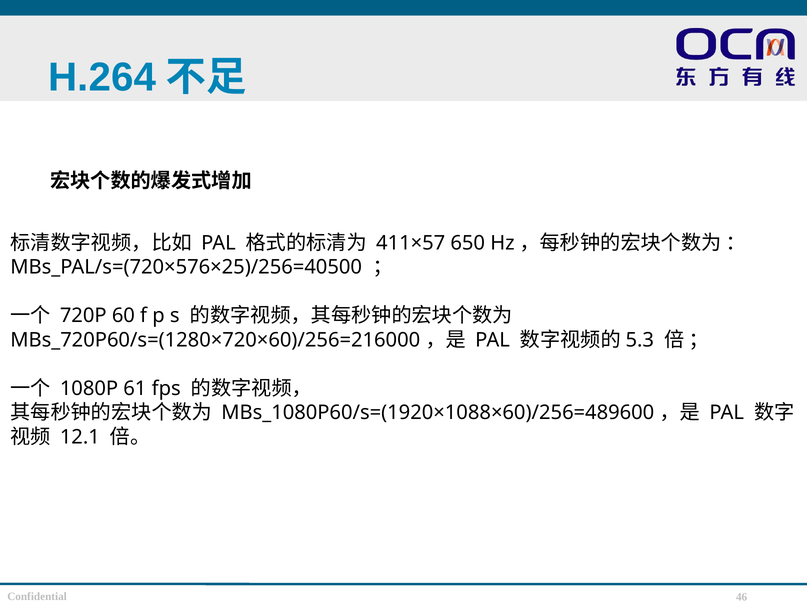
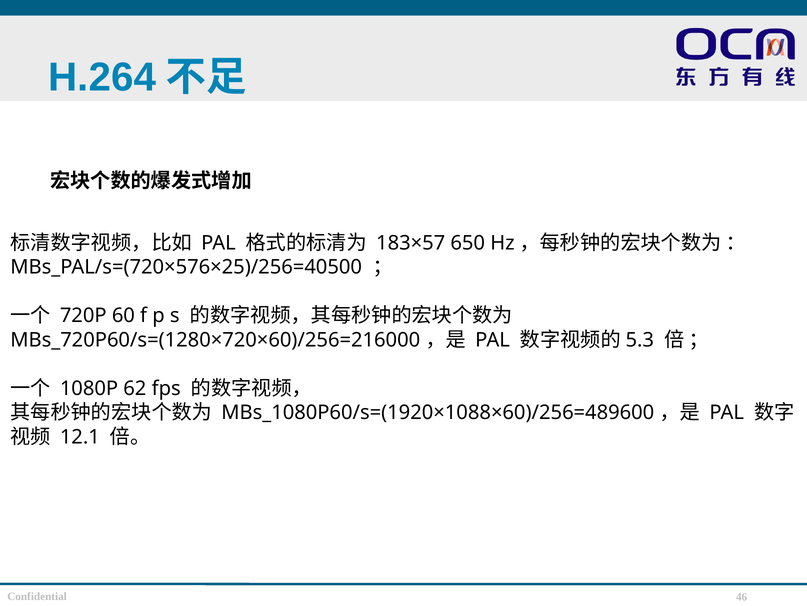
411×57: 411×57 -> 183×57
61: 61 -> 62
